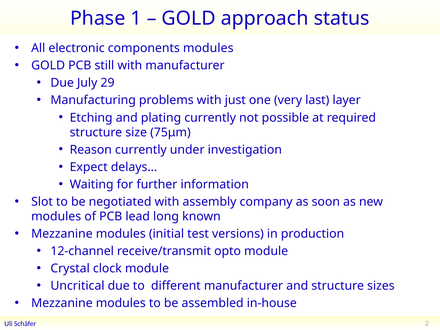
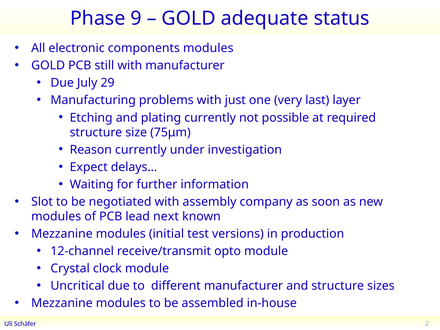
1: 1 -> 9
approach: approach -> adequate
long: long -> next
